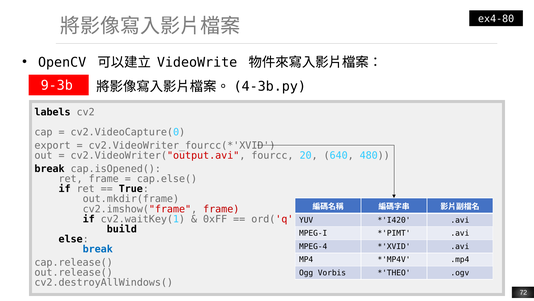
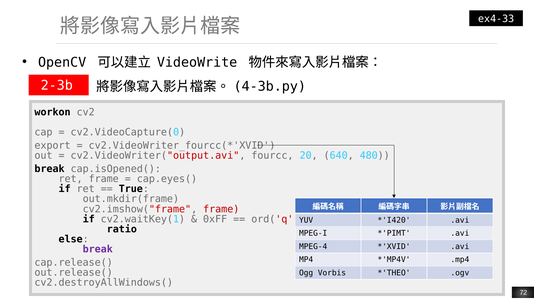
ex4-80: ex4-80 -> ex4-33
9-3b: 9-3b -> 2-3b
labels: labels -> workon
cap.else(: cap.else( -> cap.eyes(
build: build -> ratio
break at (98, 249) colour: blue -> purple
